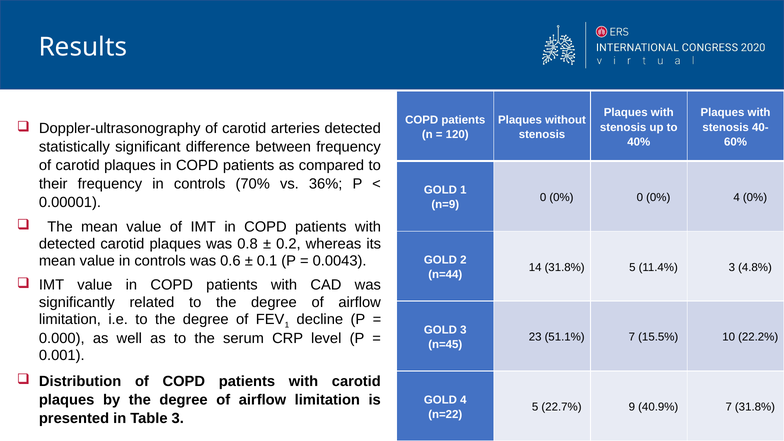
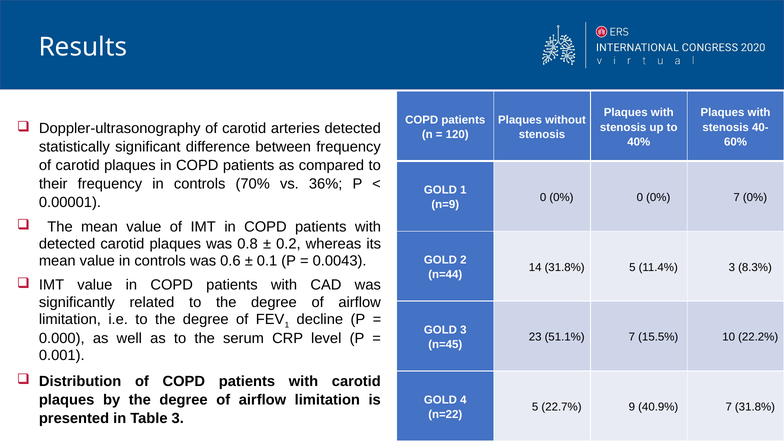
0% 4: 4 -> 7
4.8%: 4.8% -> 8.3%
